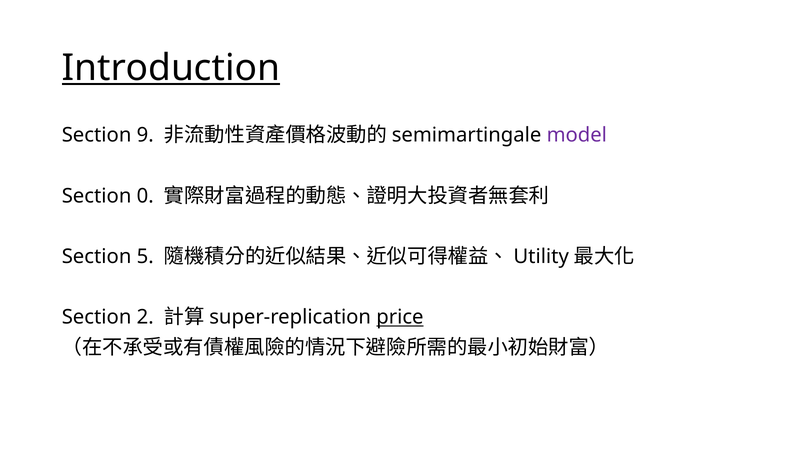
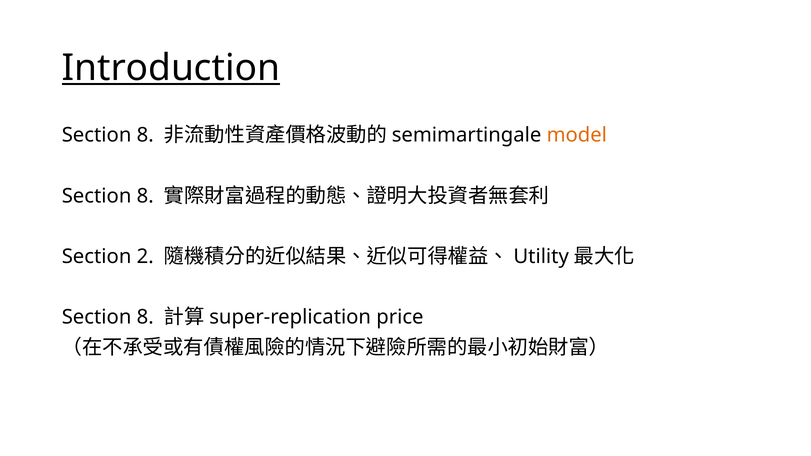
9 at (145, 135): 9 -> 8
model colour: purple -> orange
0 at (145, 196): 0 -> 8
5: 5 -> 2
2 at (145, 317): 2 -> 8
price underline: present -> none
